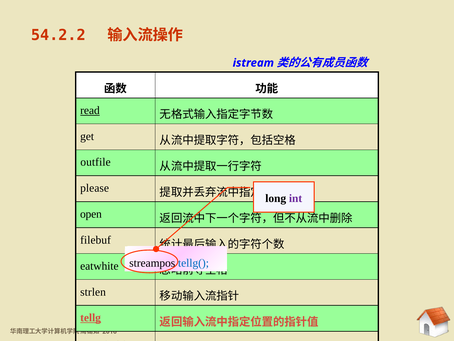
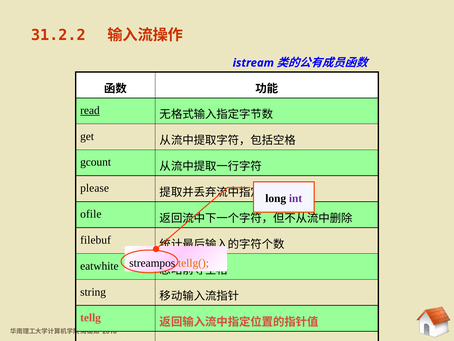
54.2.2: 54.2.2 -> 31.2.2
outfile: outfile -> gcount
open: open -> ofile
tellg( colour: blue -> orange
strlen: strlen -> string
tellg underline: present -> none
